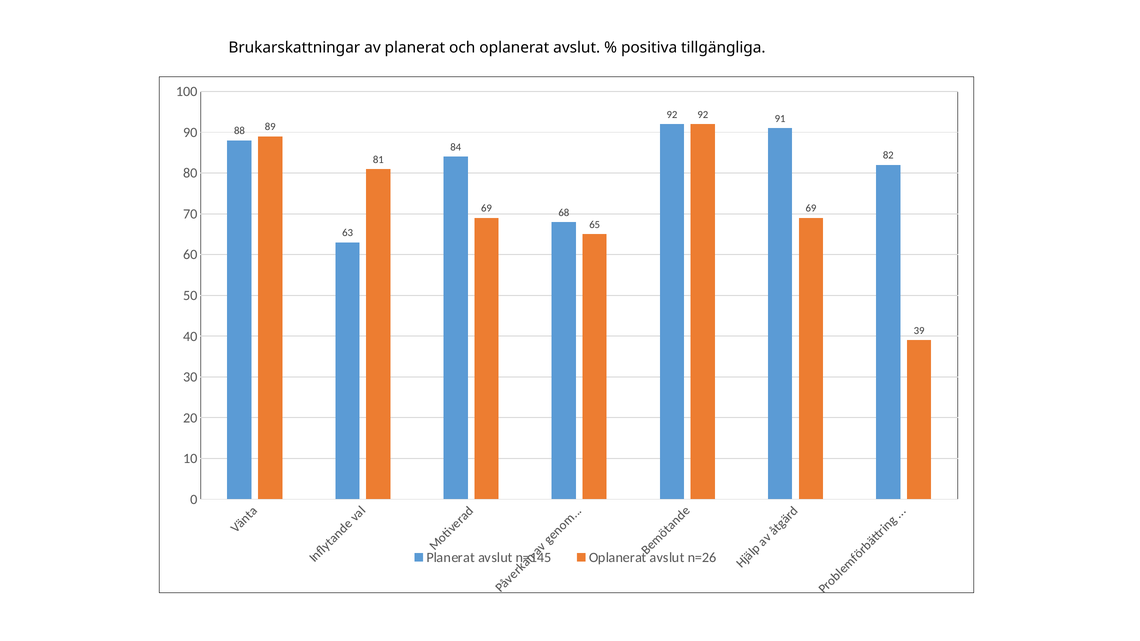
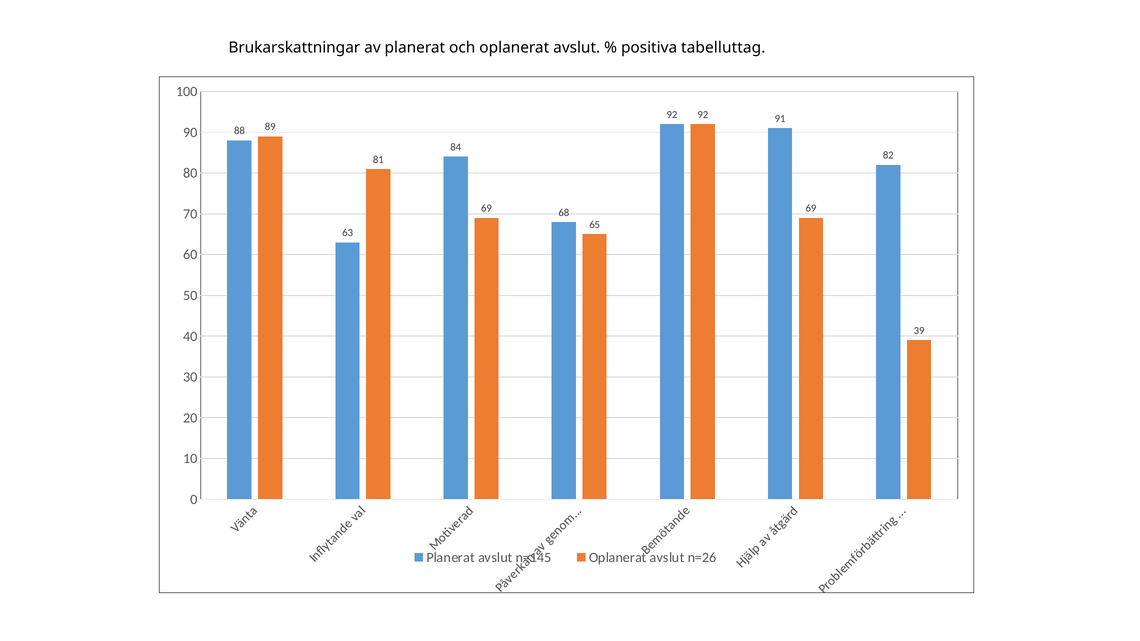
tillgängliga: tillgängliga -> tabelluttag
